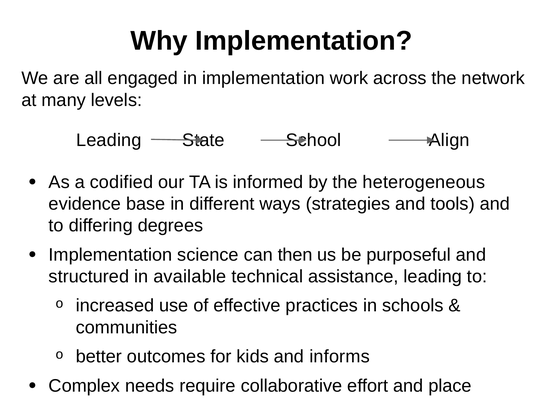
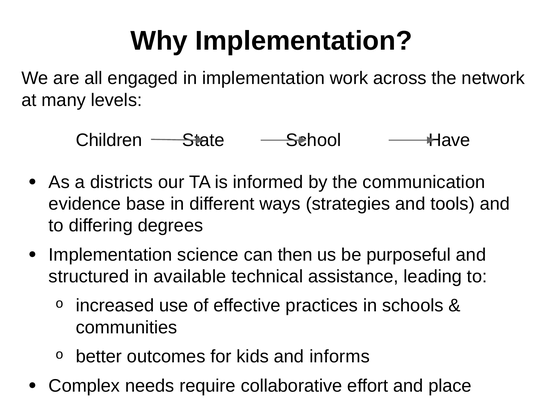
Leading at (109, 140): Leading -> Children
Align: Align -> Have
codified: codified -> districts
heterogeneous: heterogeneous -> communication
